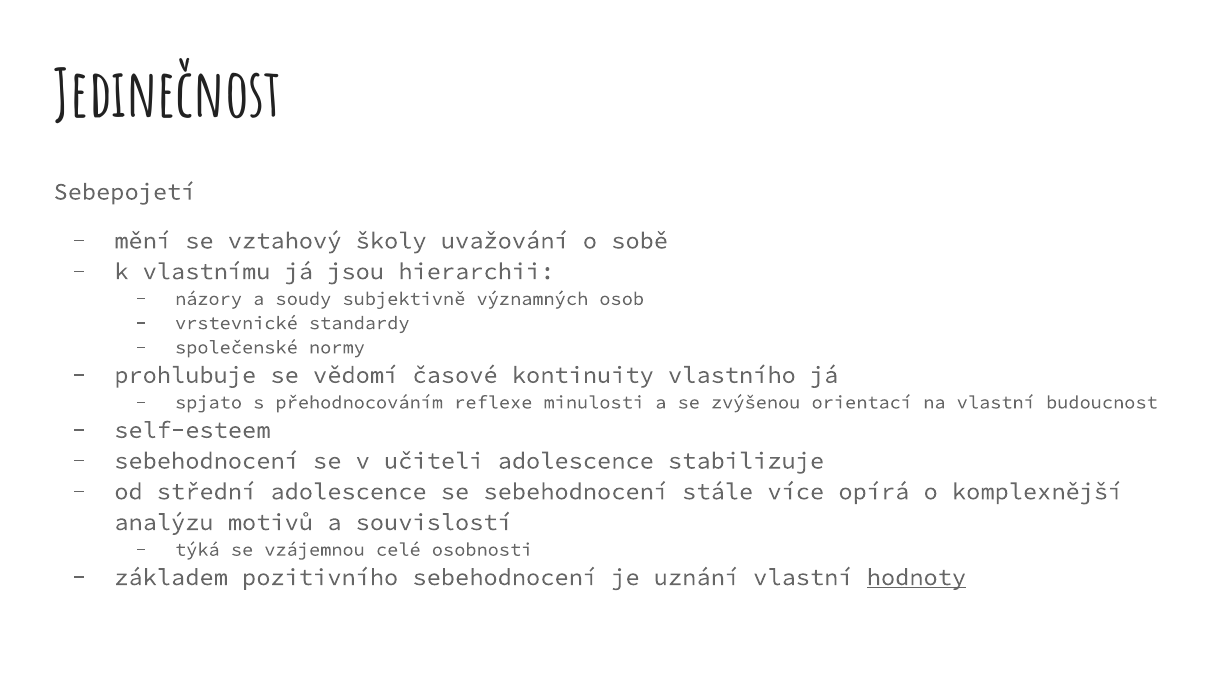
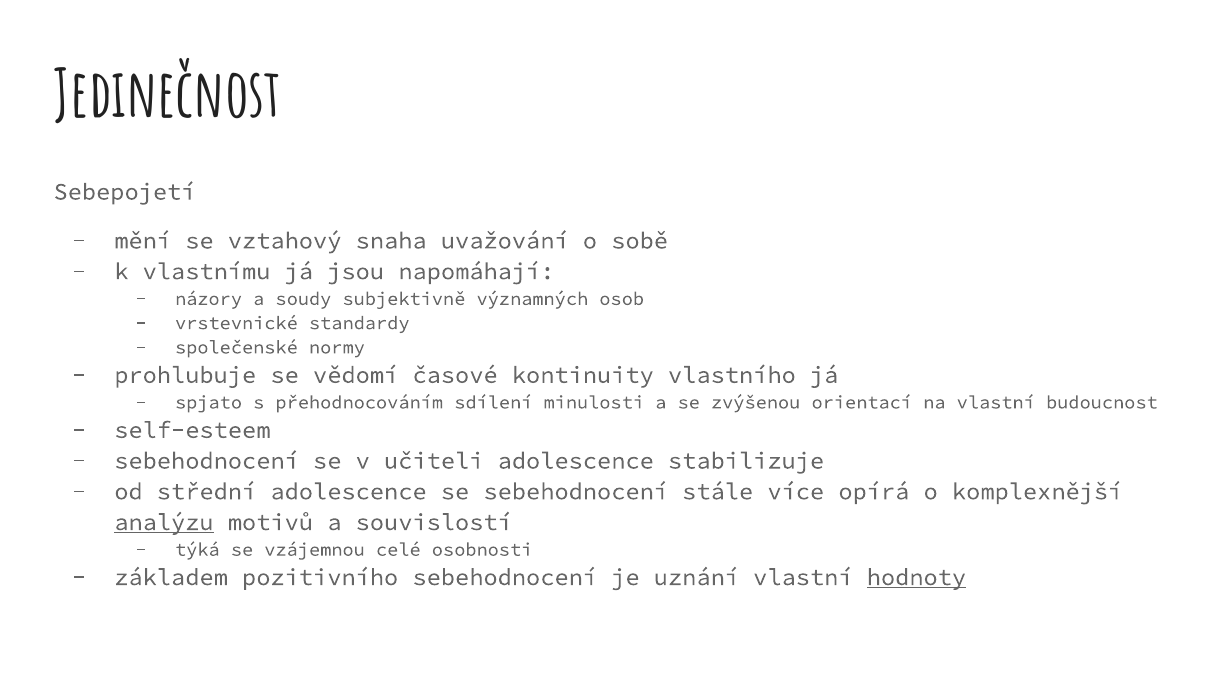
školy: školy -> snaha
hierarchii: hierarchii -> napomáhají
reflexe: reflexe -> sdílení
analýzu underline: none -> present
